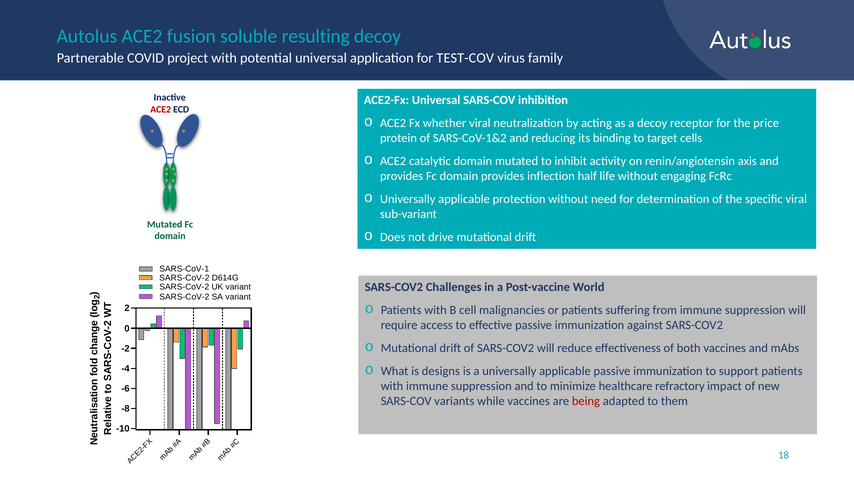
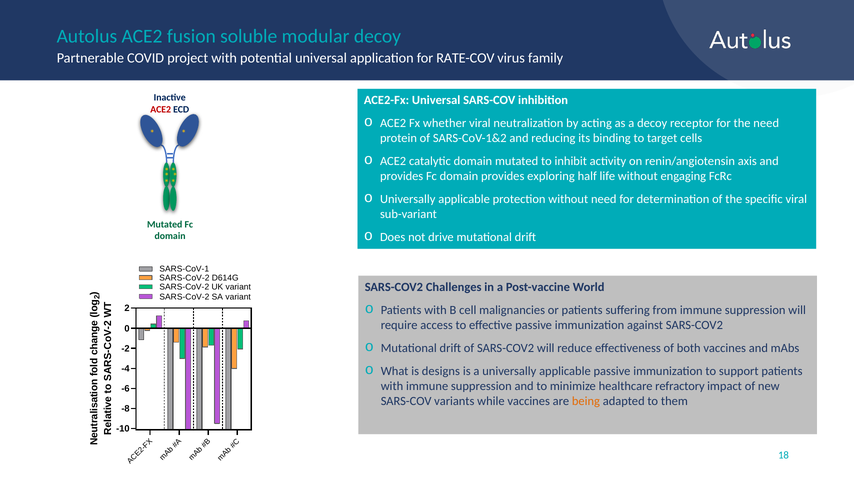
resulting: resulting -> modular
TEST-COV: TEST-COV -> RATE-COV
the price: price -> need
inflection: inflection -> exploring
being colour: red -> orange
